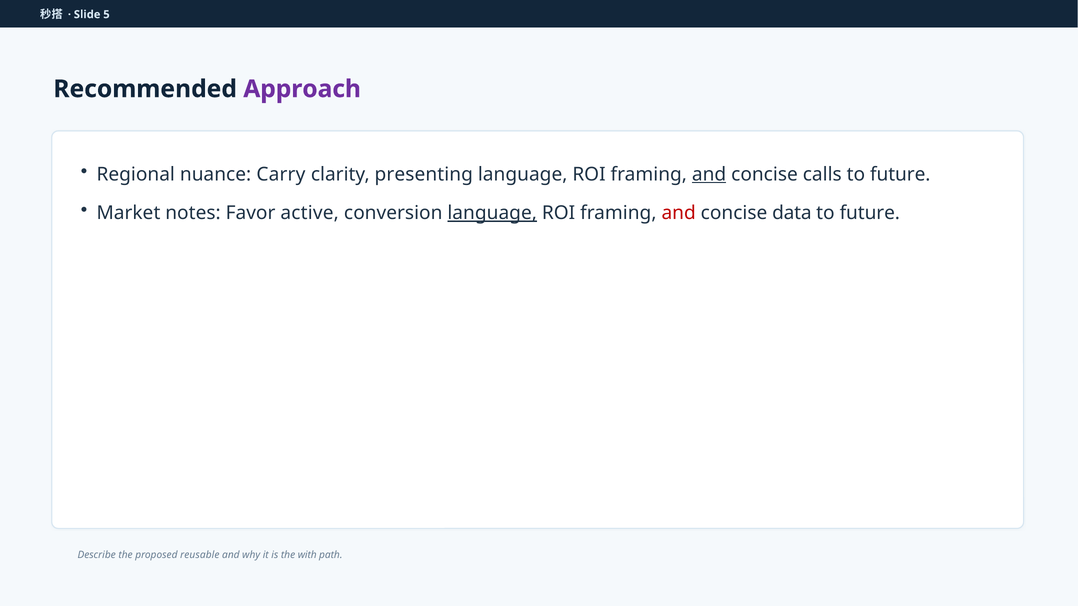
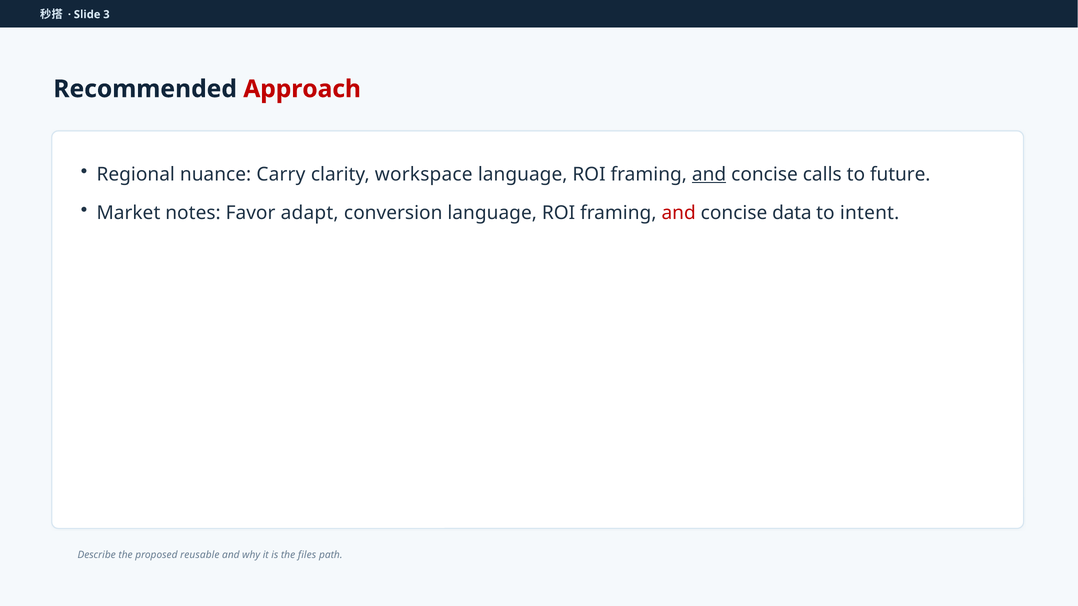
5: 5 -> 3
Approach colour: purple -> red
presenting: presenting -> workspace
active: active -> adapt
language at (492, 213) underline: present -> none
future at (870, 213): future -> intent
with: with -> files
